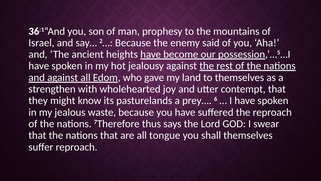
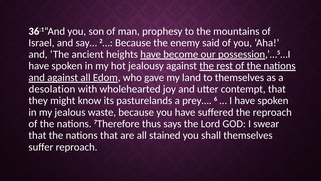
strengthen: strengthen -> desolation
tongue: tongue -> stained
